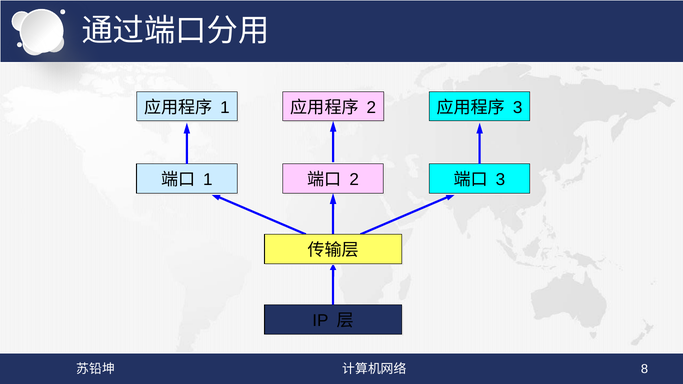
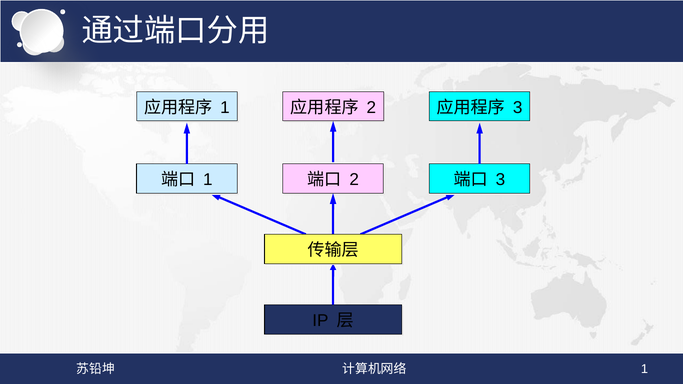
8 at (645, 369): 8 -> 1
